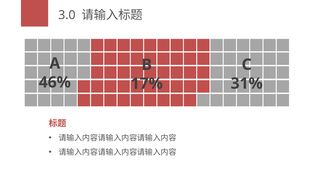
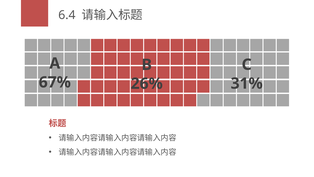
3.0: 3.0 -> 6.4
46%: 46% -> 67%
17%: 17% -> 26%
